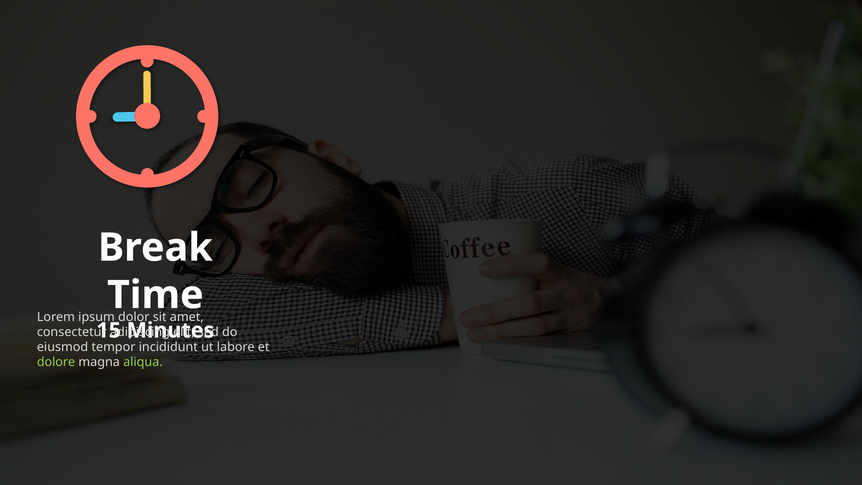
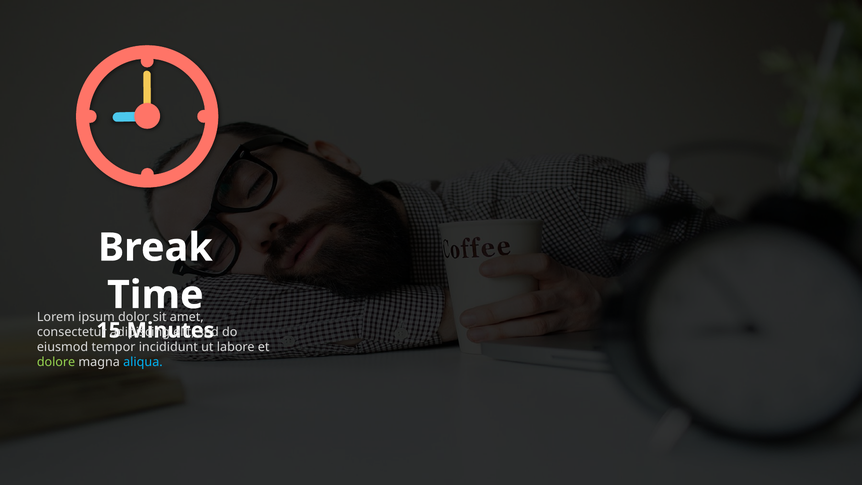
aliqua colour: light green -> light blue
